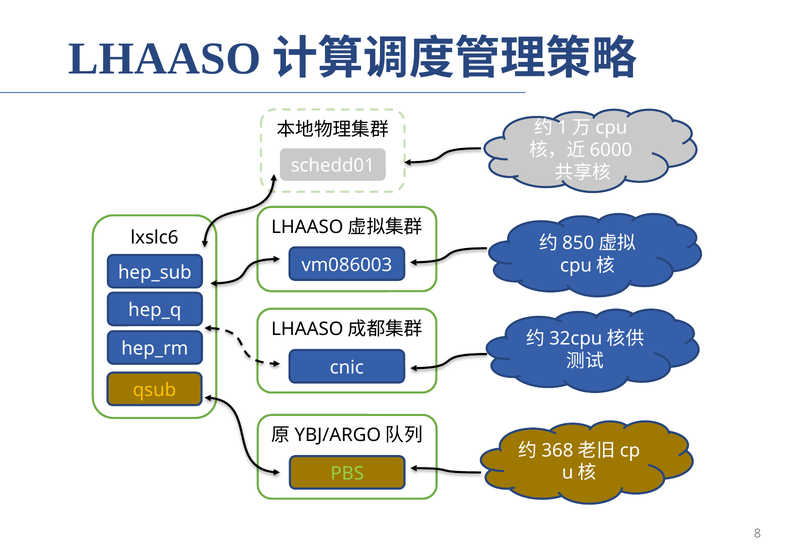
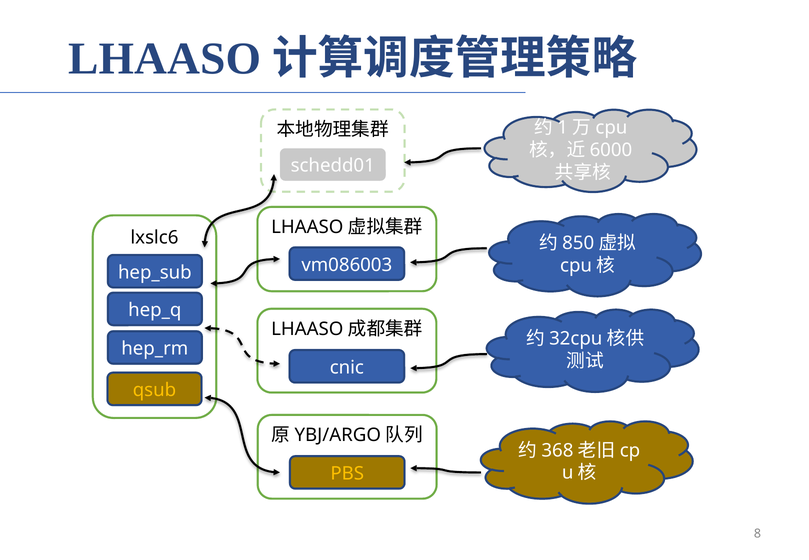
PBS colour: light green -> yellow
